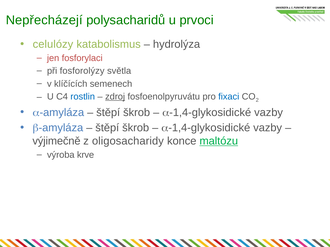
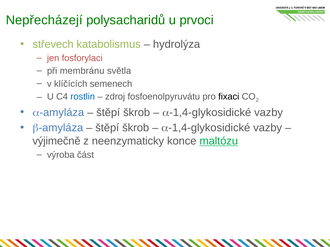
celulózy: celulózy -> střevech
fosforolýzy: fosforolýzy -> membránu
zdroj underline: present -> none
fixaci colour: blue -> black
oligosacharidy: oligosacharidy -> neenzymaticky
krve: krve -> část
